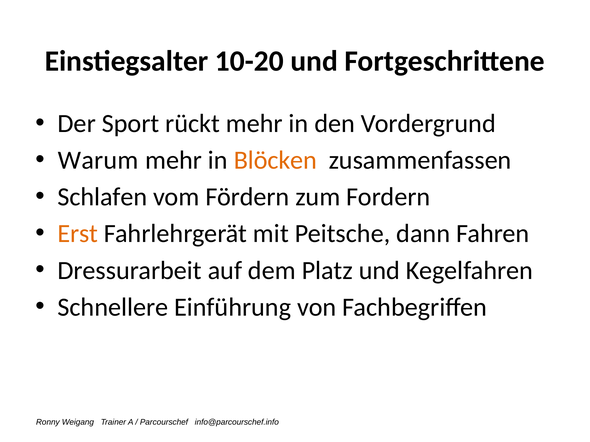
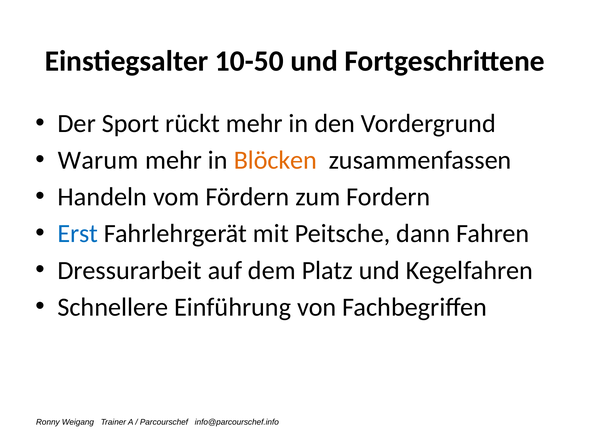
10-20: 10-20 -> 10-50
Schlafen: Schlafen -> Handeln
Erst colour: orange -> blue
